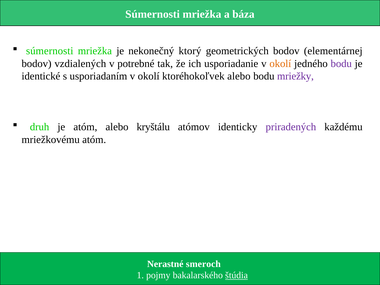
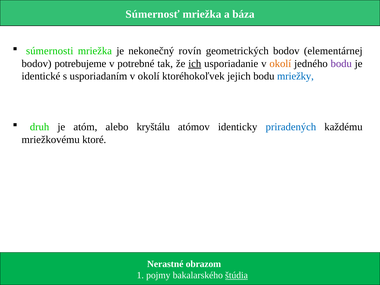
Súmernosti at (153, 14): Súmernosti -> Súmernosť
ktorý: ktorý -> rovín
vzdialených: vzdialených -> potrebujeme
ich underline: none -> present
ktoréhokoľvek alebo: alebo -> jejich
mriežky colour: purple -> blue
priradených colour: purple -> blue
mriežkovému atóm: atóm -> ktoré
smeroch: smeroch -> obrazom
